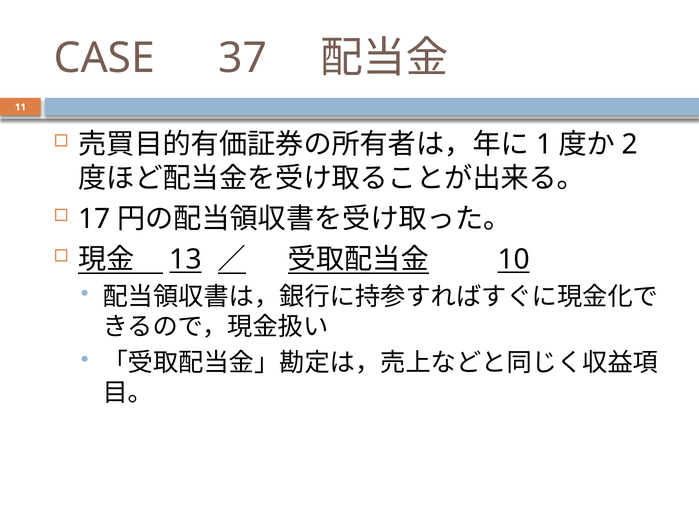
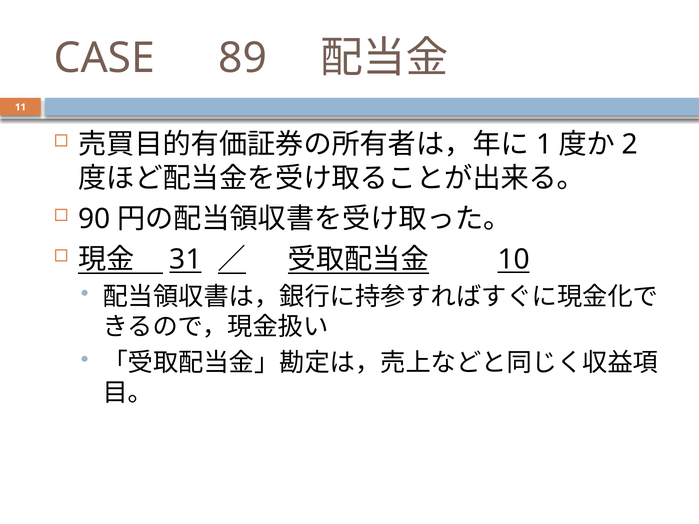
37: 37 -> 89
17: 17 -> 90
13: 13 -> 31
